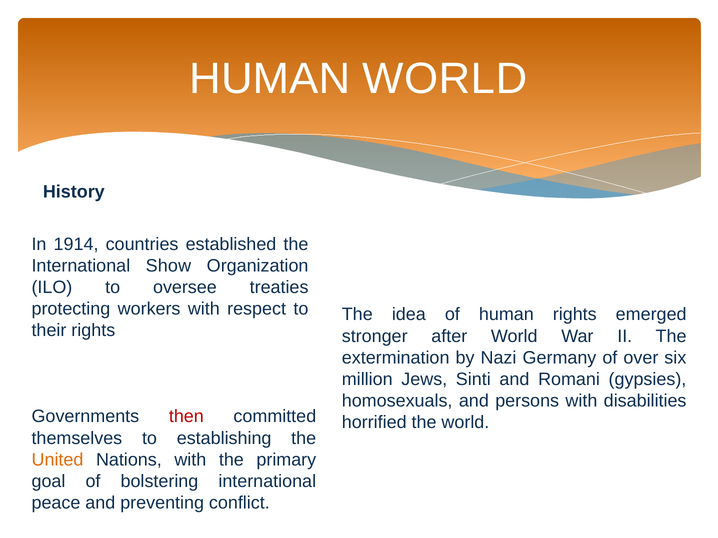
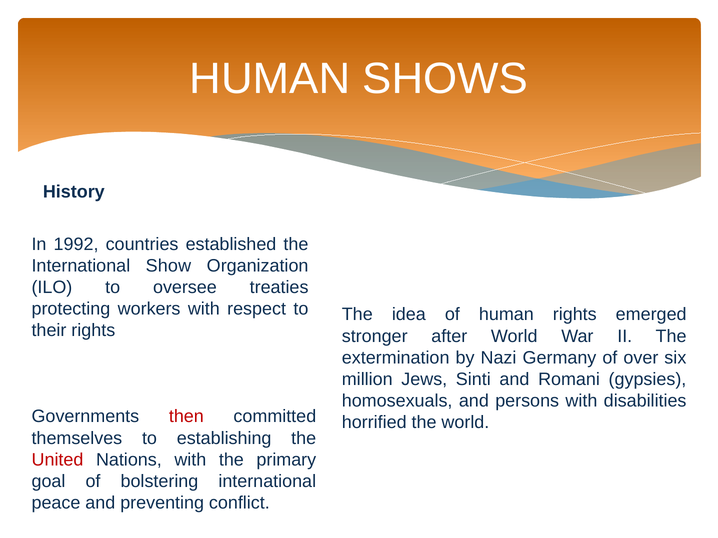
HUMAN WORLD: WORLD -> SHOWS
1914: 1914 -> 1992
United colour: orange -> red
